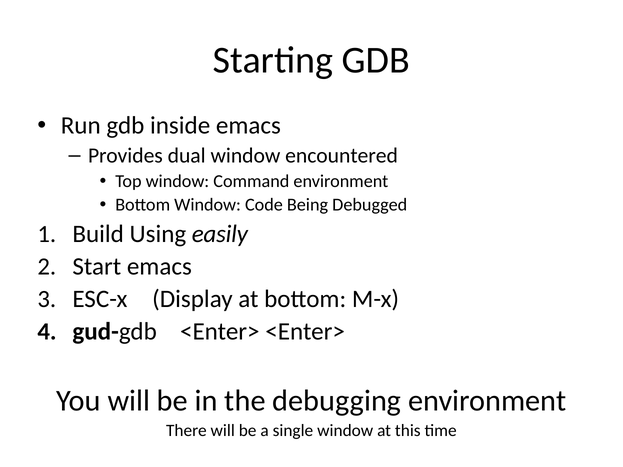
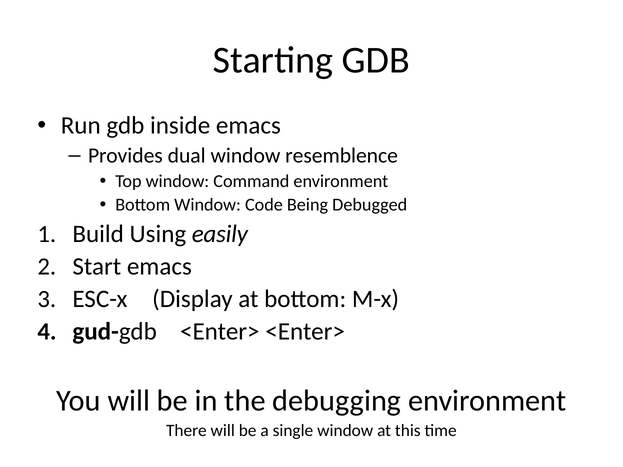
encountered: encountered -> resemblence
